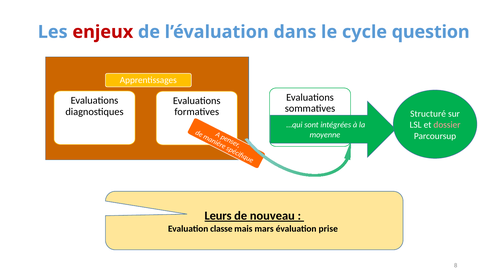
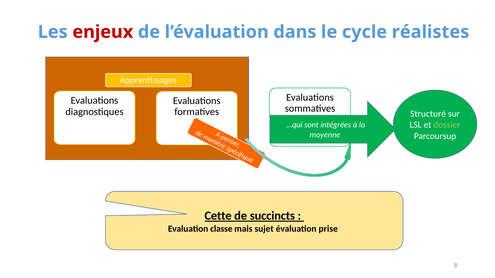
question: question -> réalistes
dossier colour: pink -> light green
Leurs: Leurs -> Cette
nouveau: nouveau -> succincts
mars: mars -> sujet
